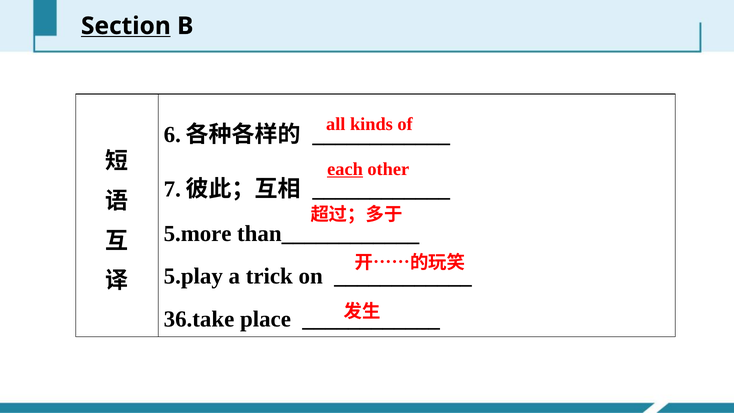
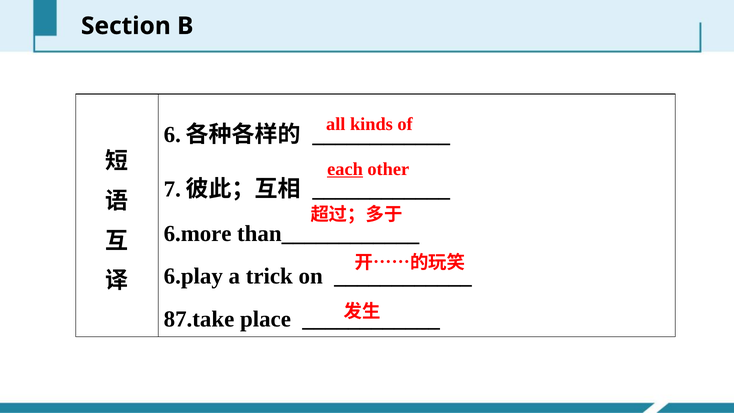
Section underline: present -> none
5.more: 5.more -> 6.more
5.play: 5.play -> 6.play
36.take: 36.take -> 87.take
